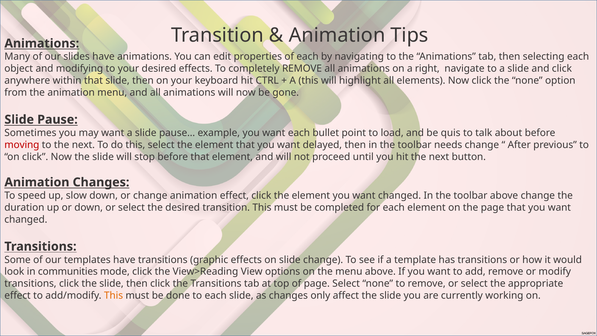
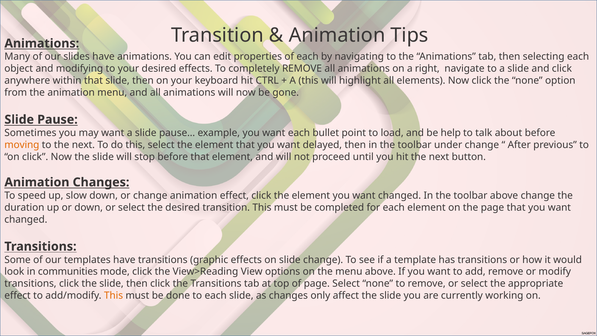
quis: quis -> help
moving colour: red -> orange
needs: needs -> under
